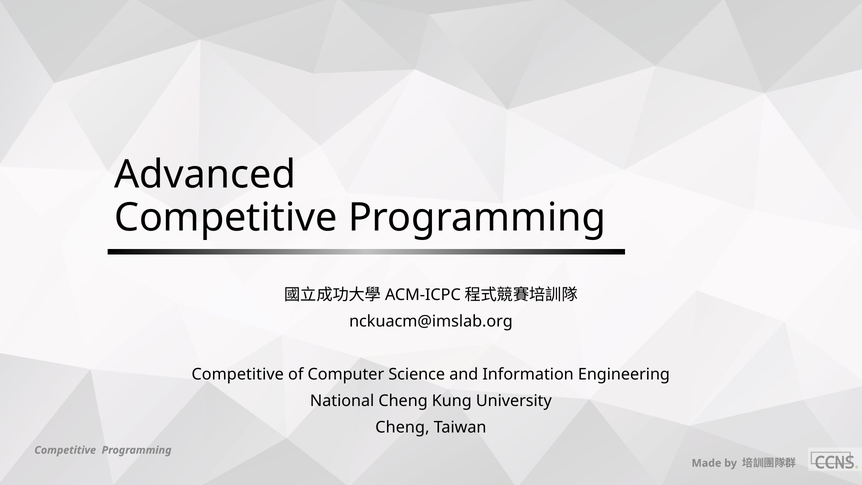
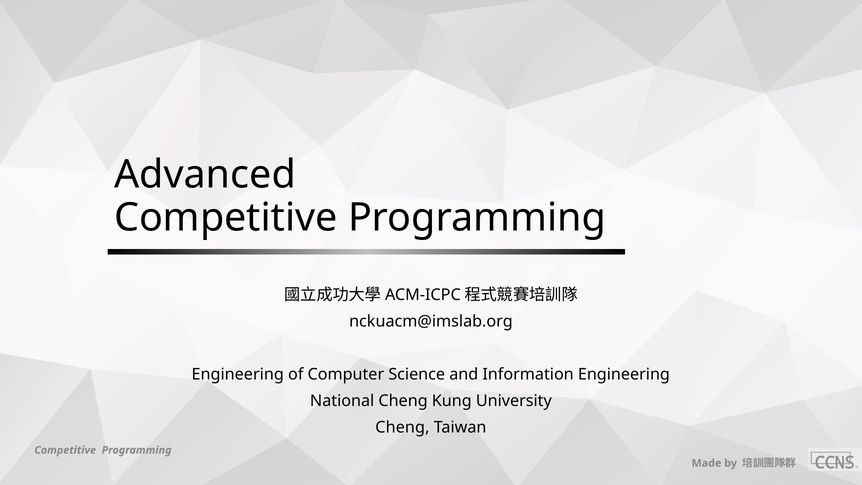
Competitive at (238, 374): Competitive -> Engineering
